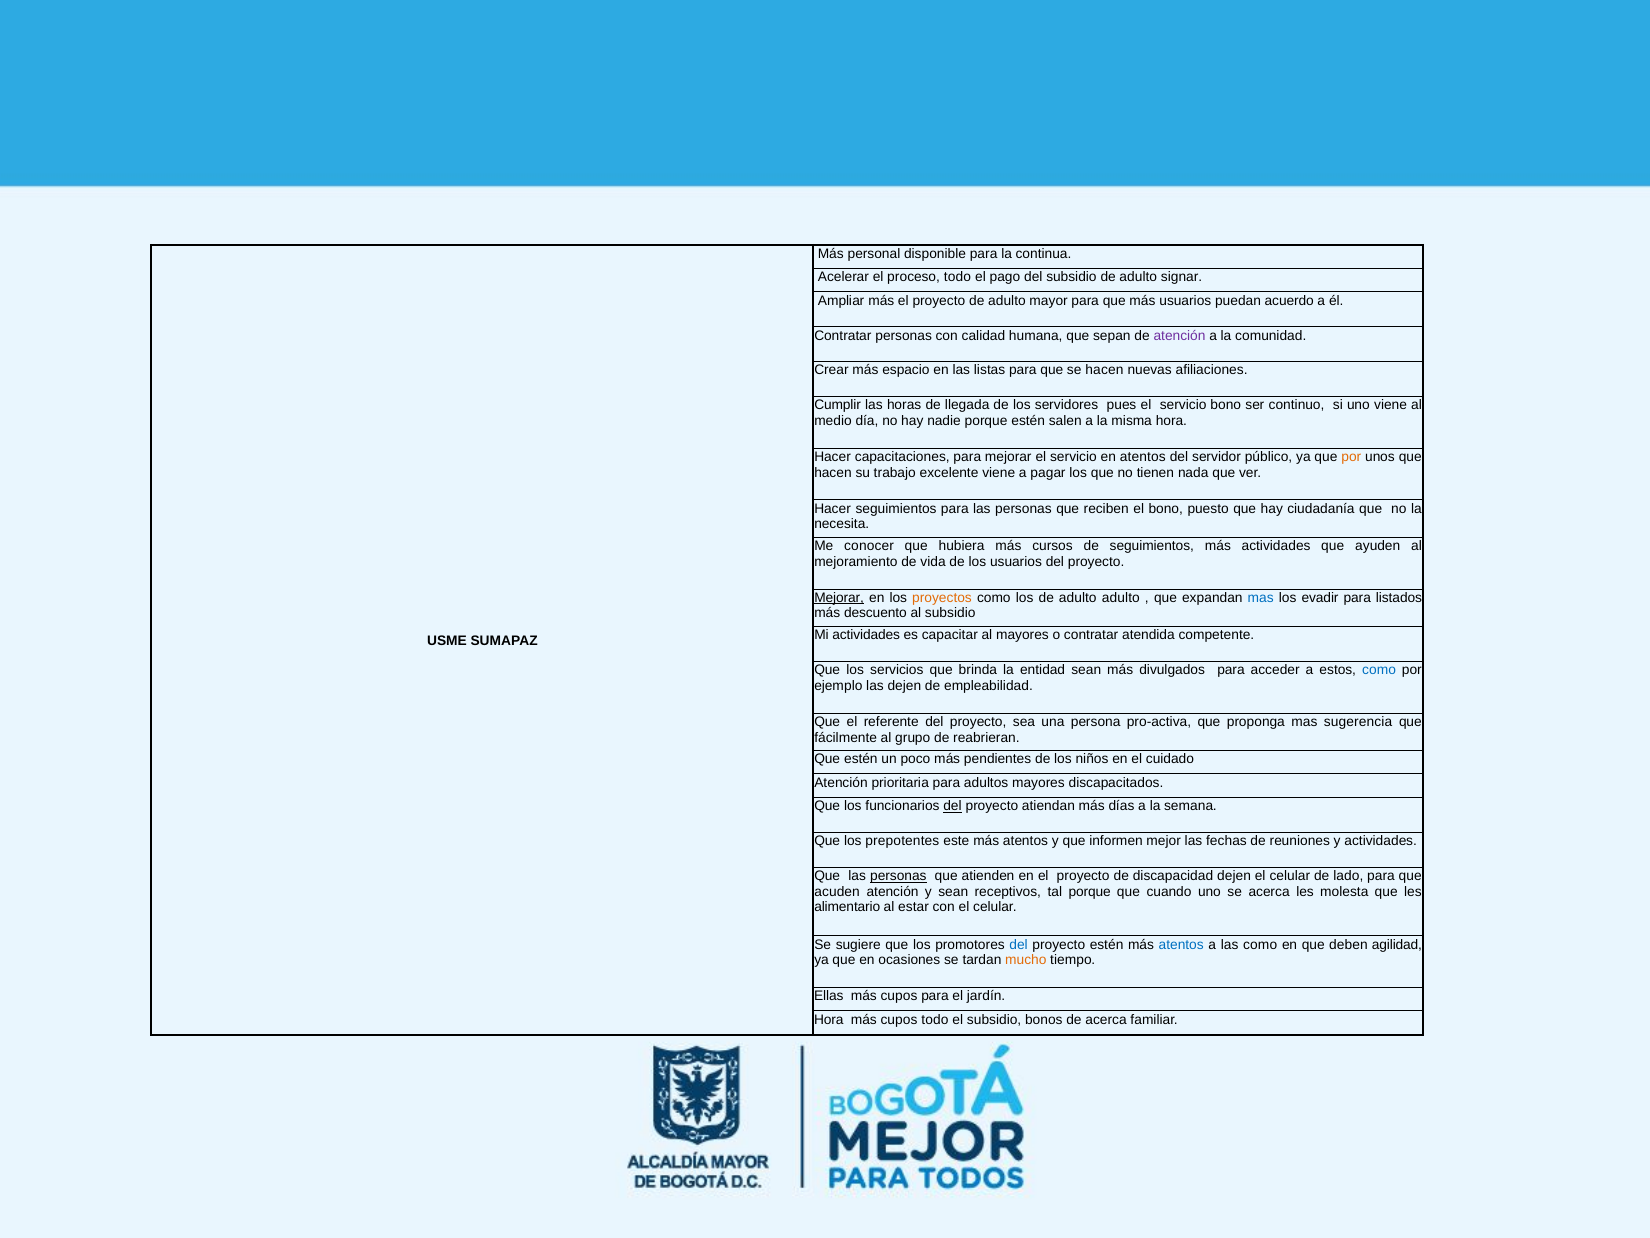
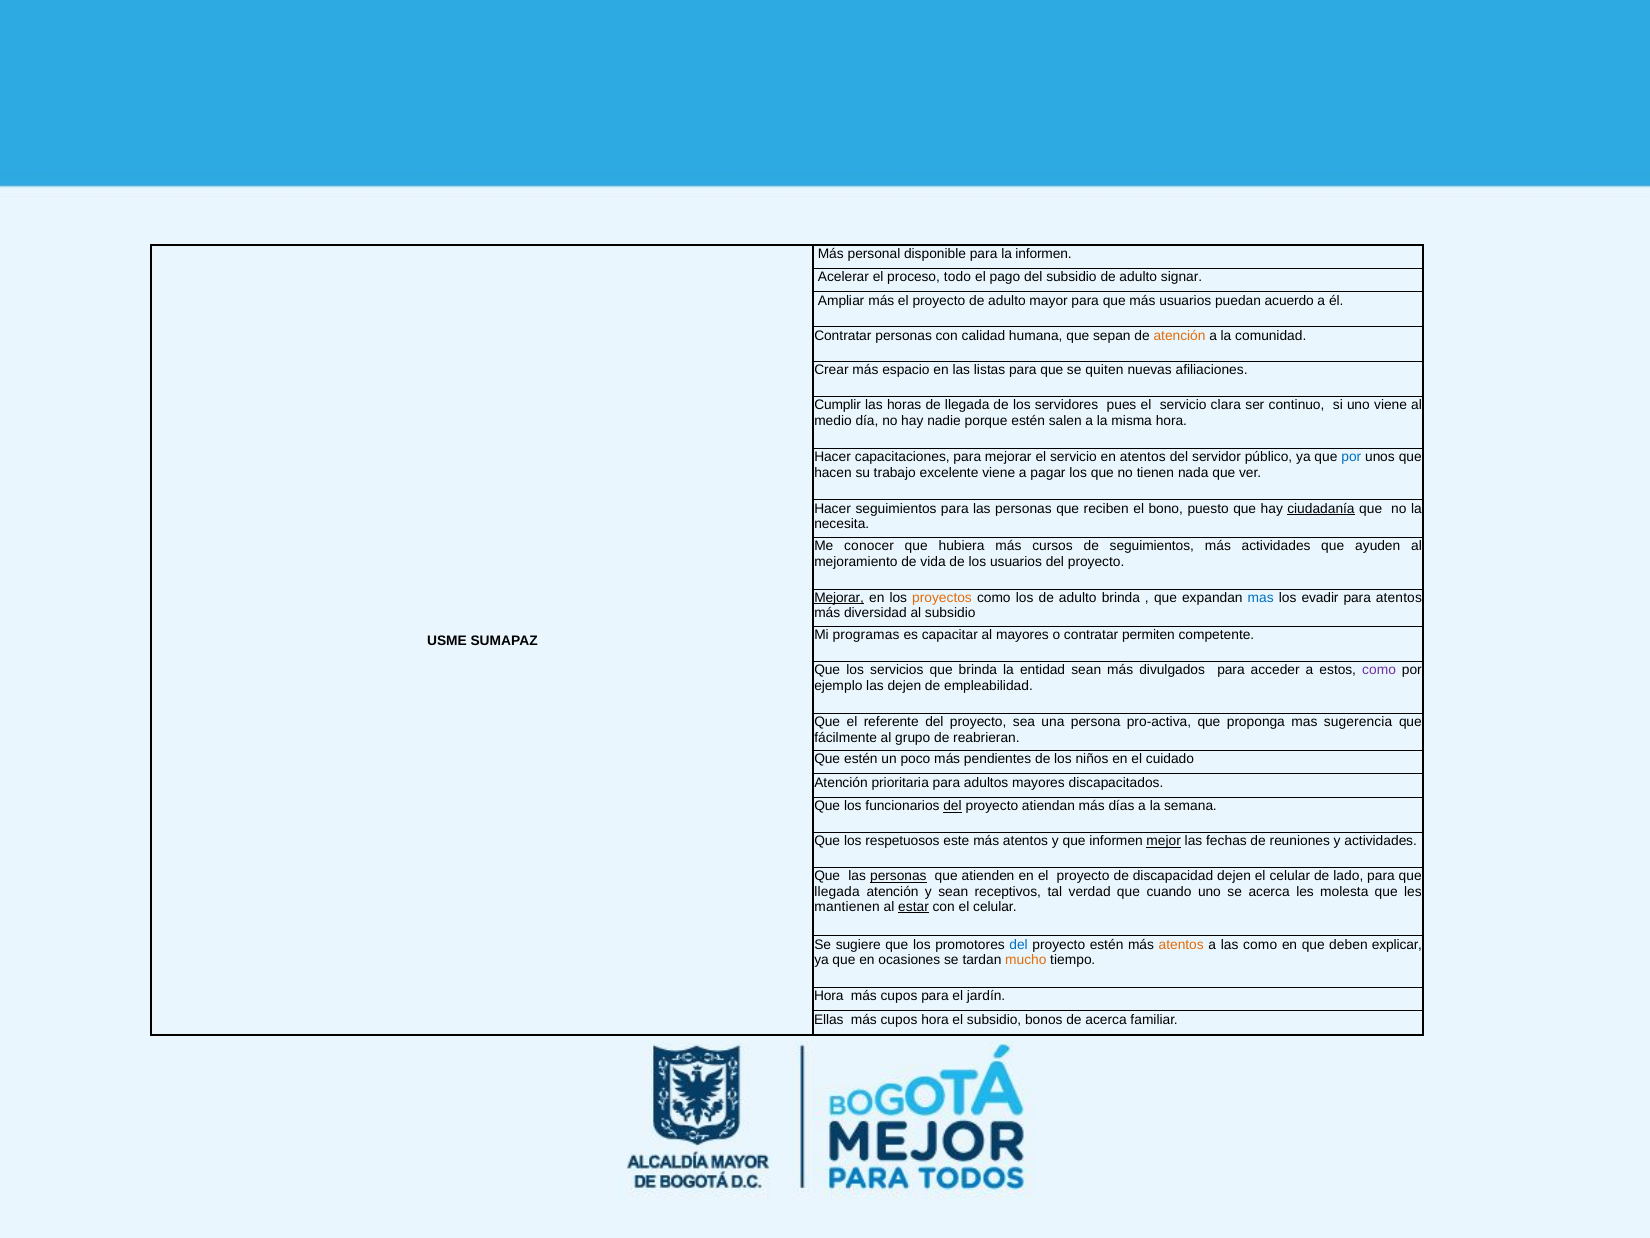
la continua: continua -> informen
atención at (1180, 335) colour: purple -> orange
se hacen: hacen -> quiten
servicio bono: bono -> clara
por at (1351, 457) colour: orange -> blue
ciudadanía underline: none -> present
adulto adulto: adulto -> brinda
para listados: listados -> atentos
descuento: descuento -> diversidad
Mi actividades: actividades -> programas
atendida: atendida -> permiten
como at (1379, 670) colour: blue -> purple
prepotentes: prepotentes -> respetuosos
mejor underline: none -> present
acuden at (837, 891): acuden -> llegada
tal porque: porque -> verdad
alimentario: alimentario -> mantienen
estar underline: none -> present
atentos at (1181, 944) colour: blue -> orange
agilidad: agilidad -> explicar
Ellas at (829, 996): Ellas -> Hora
Hora at (829, 1019): Hora -> Ellas
cupos todo: todo -> hora
